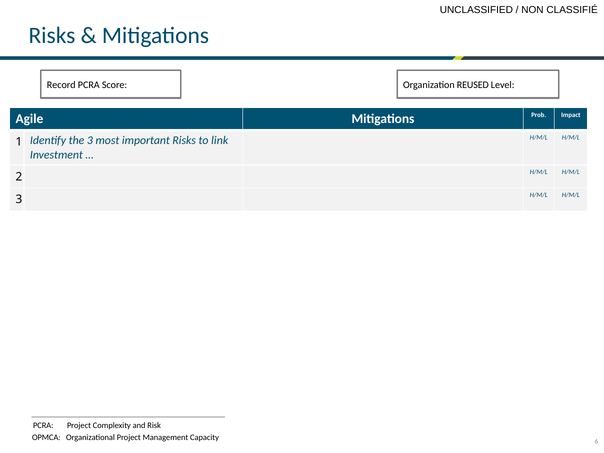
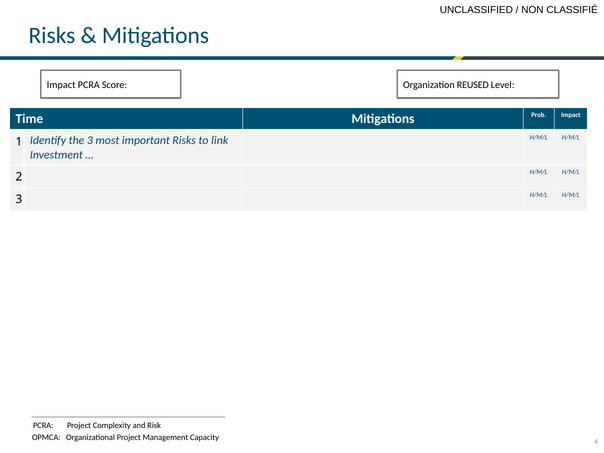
Record at (61, 85): Record -> Impact
Agile: Agile -> Time
